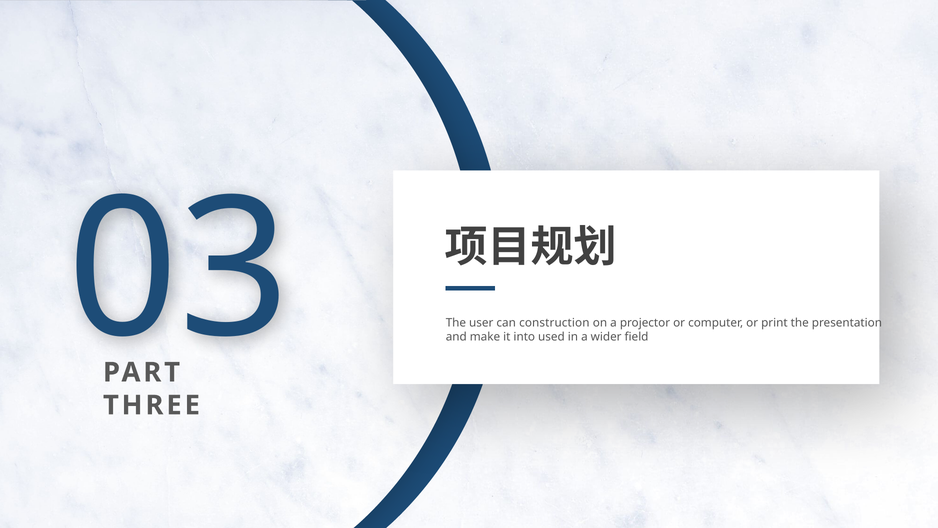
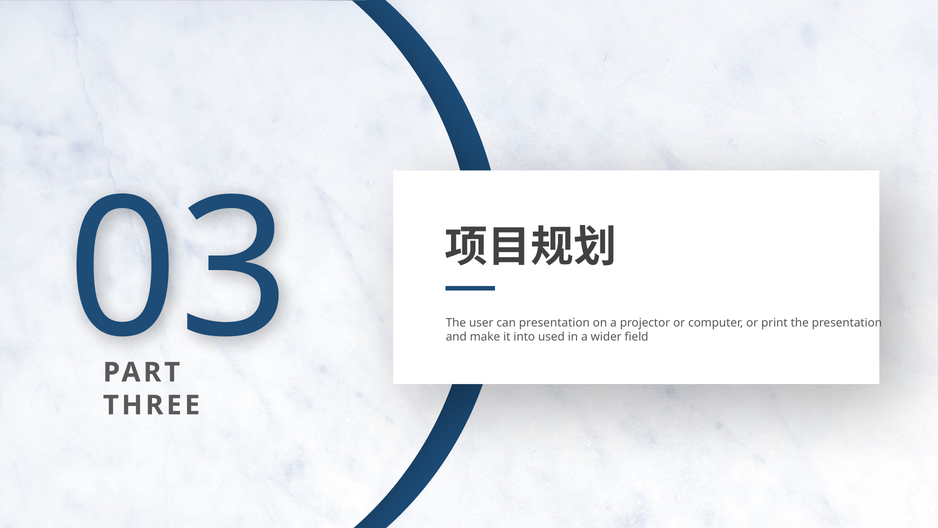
can construction: construction -> presentation
